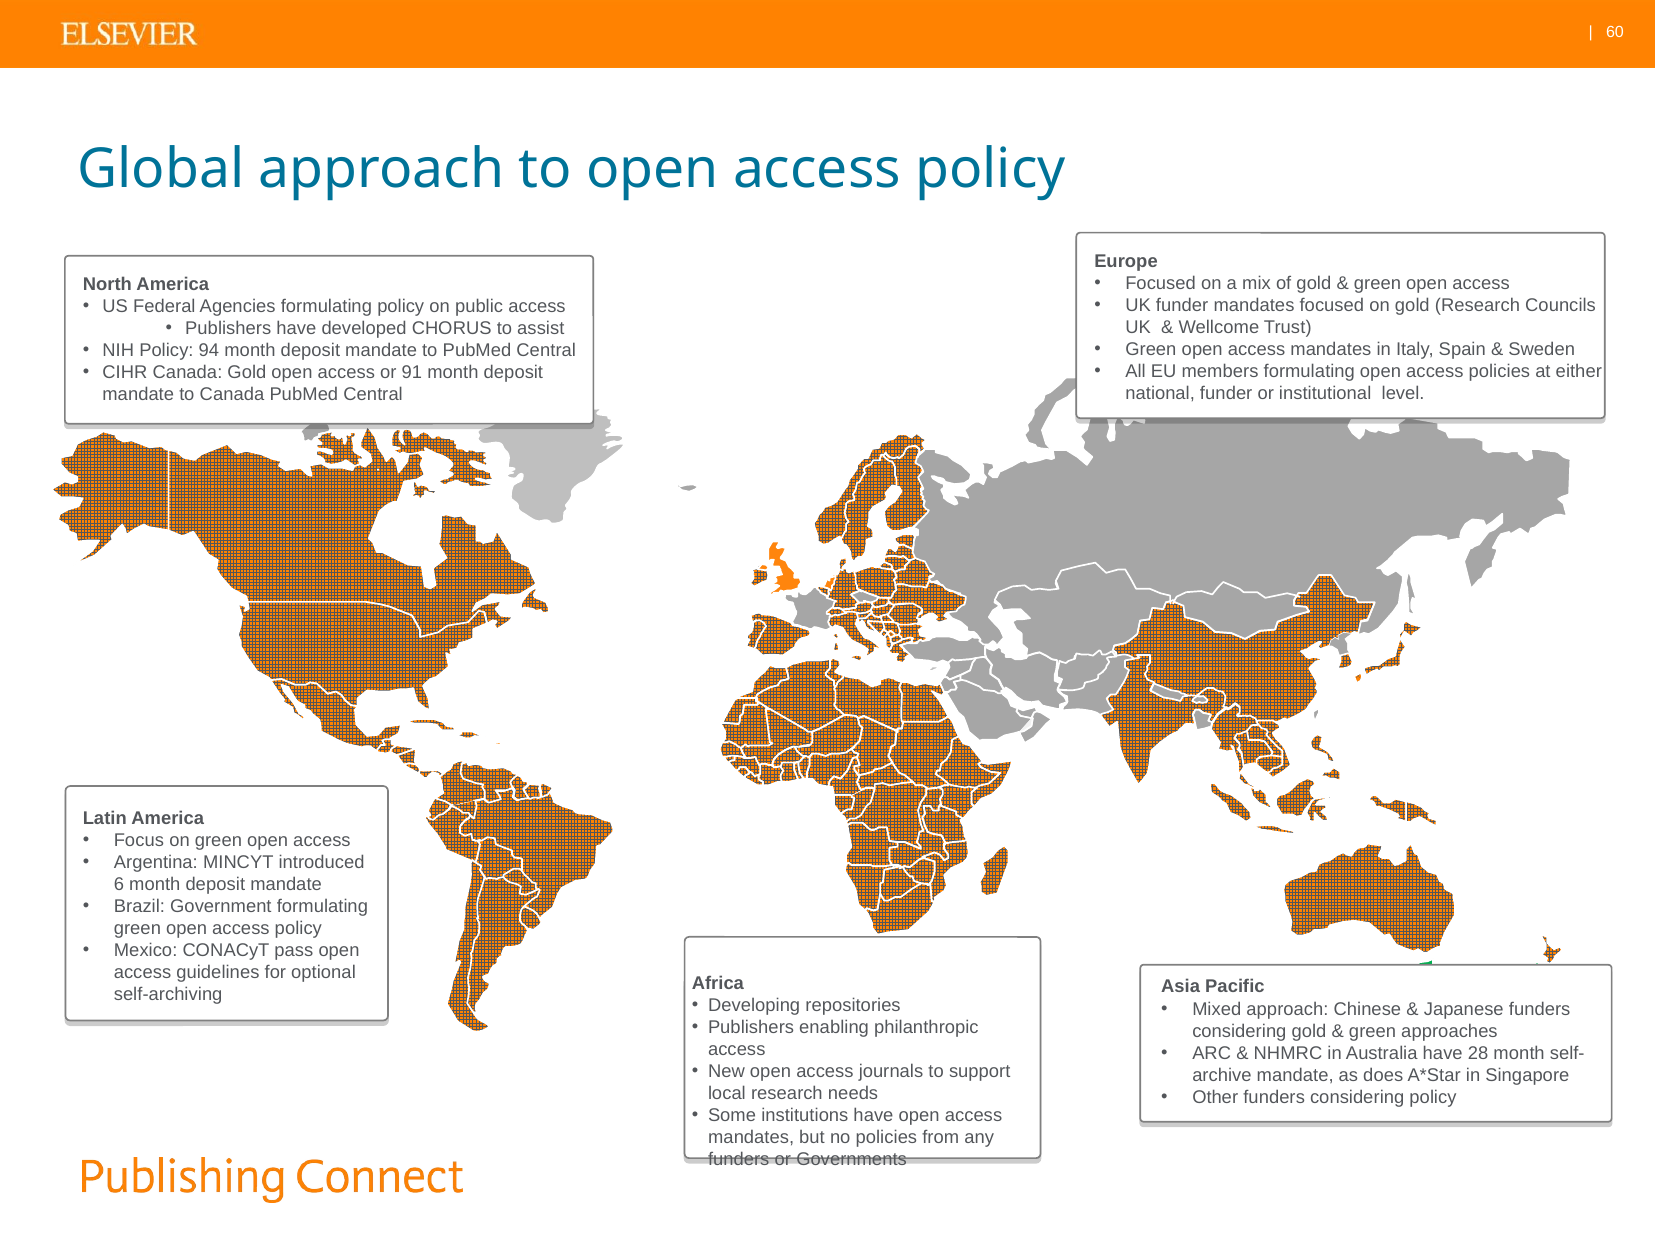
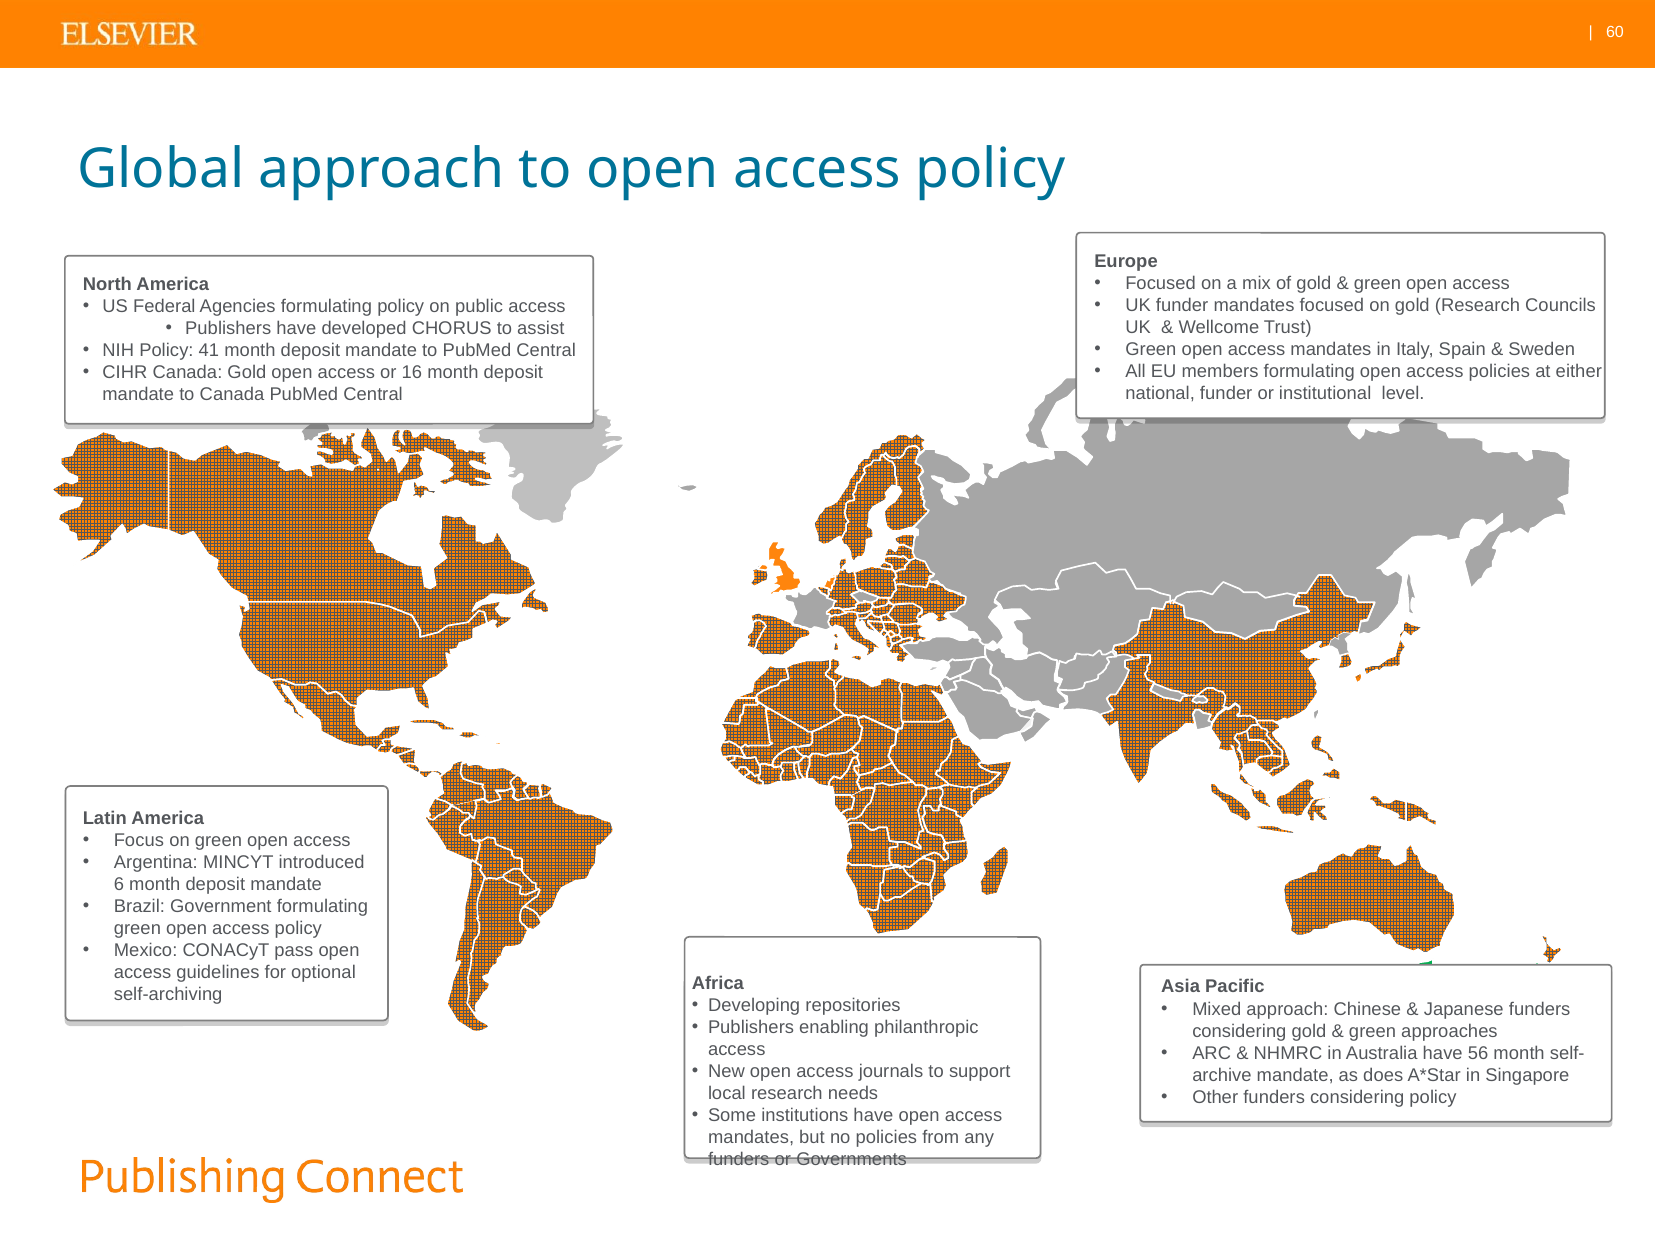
94: 94 -> 41
91: 91 -> 16
28: 28 -> 56
